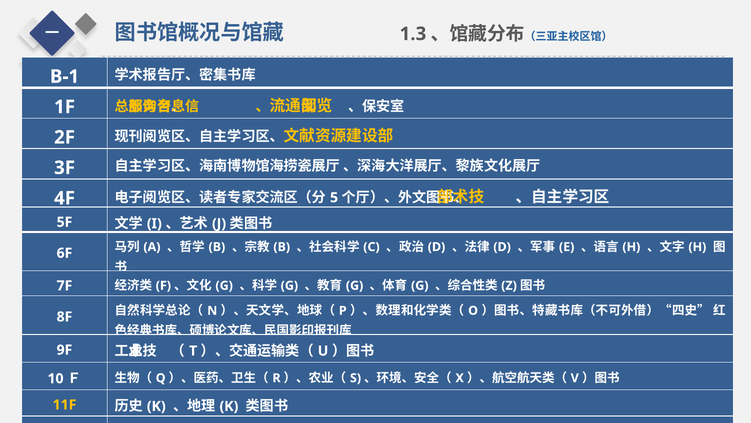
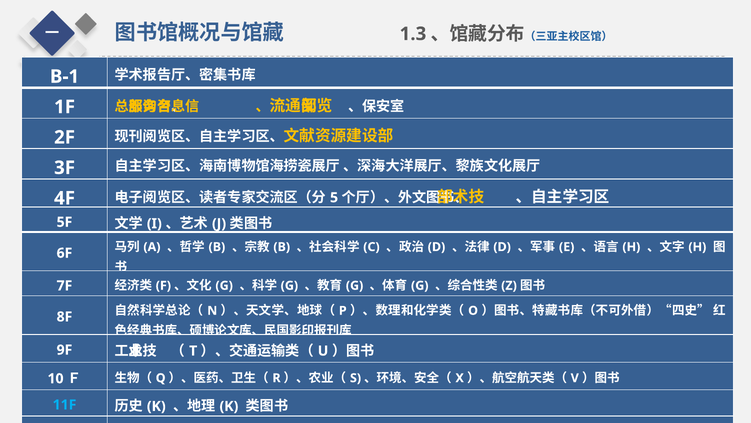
11F colour: yellow -> light blue
